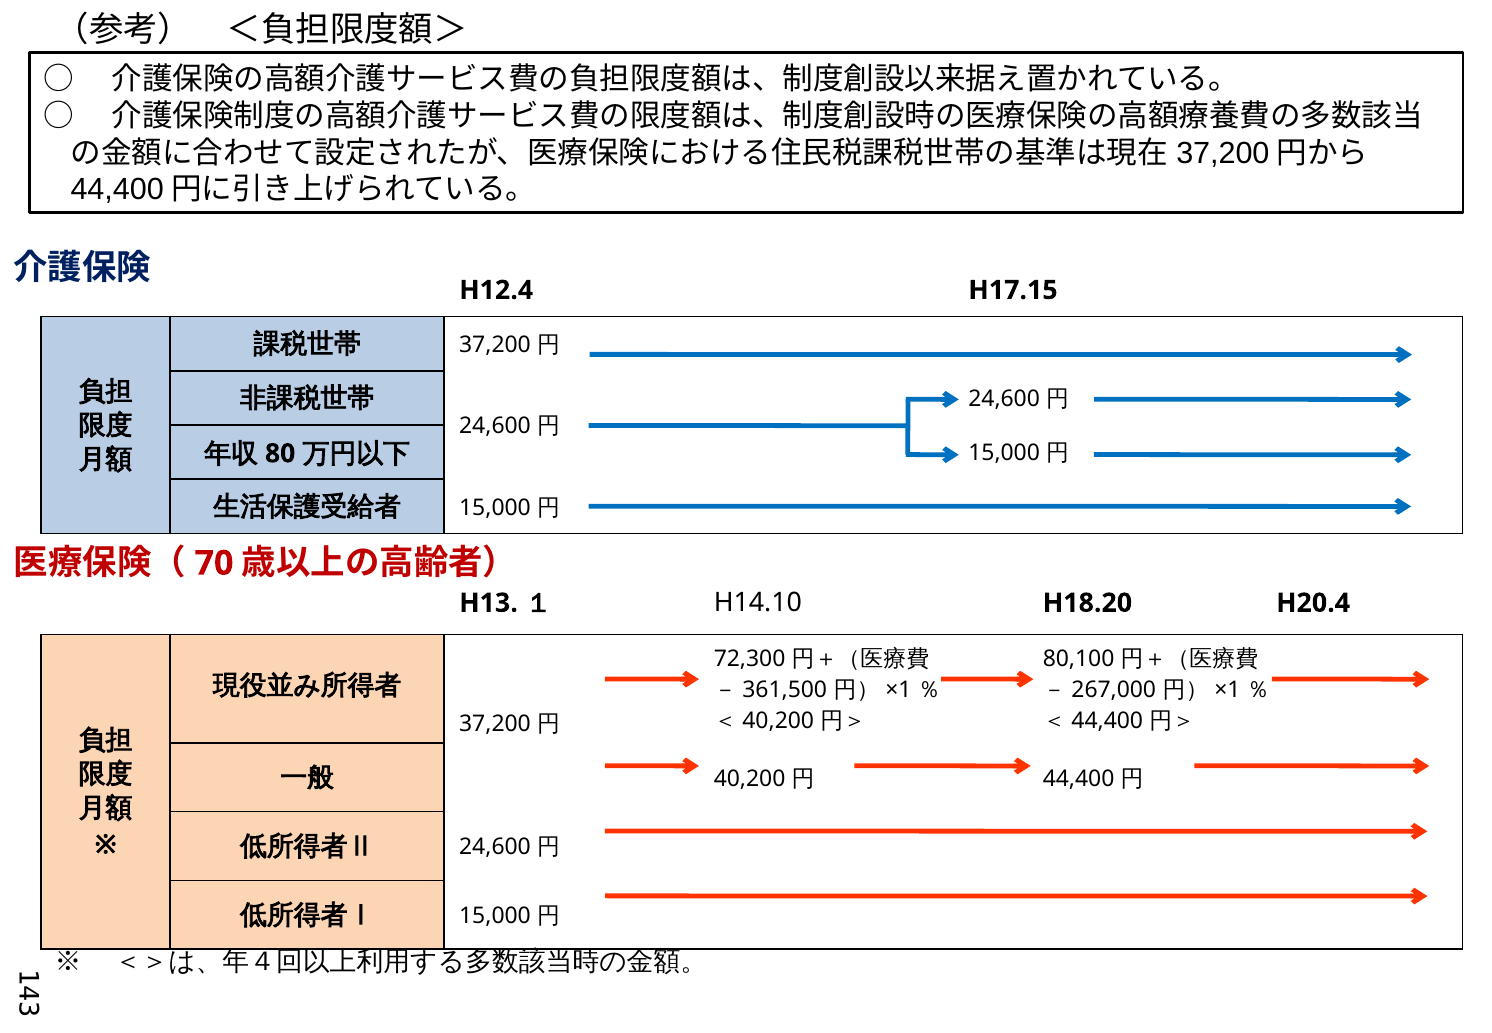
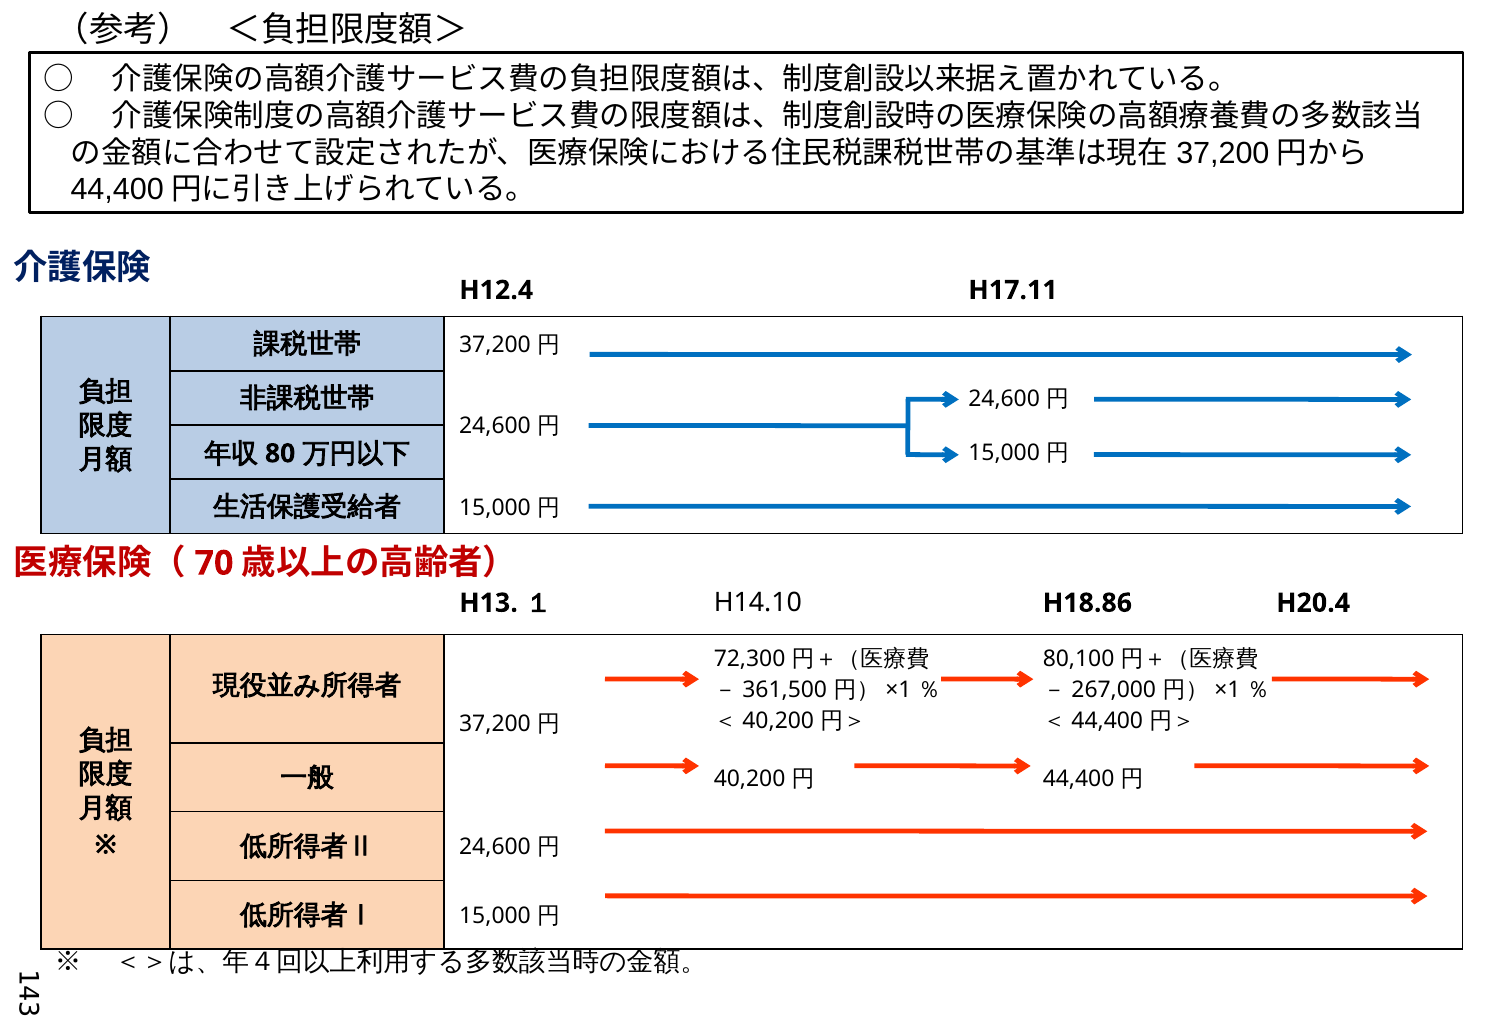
H17.15: H17.15 -> H17.11
H18.20: H18.20 -> H18.86
